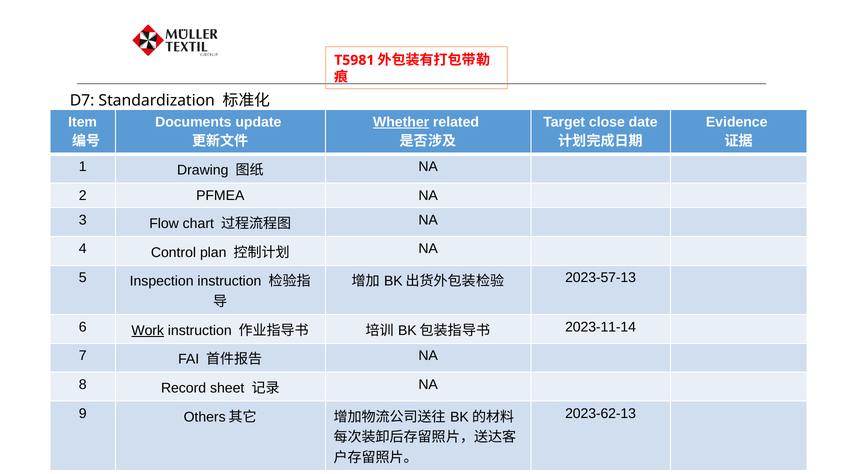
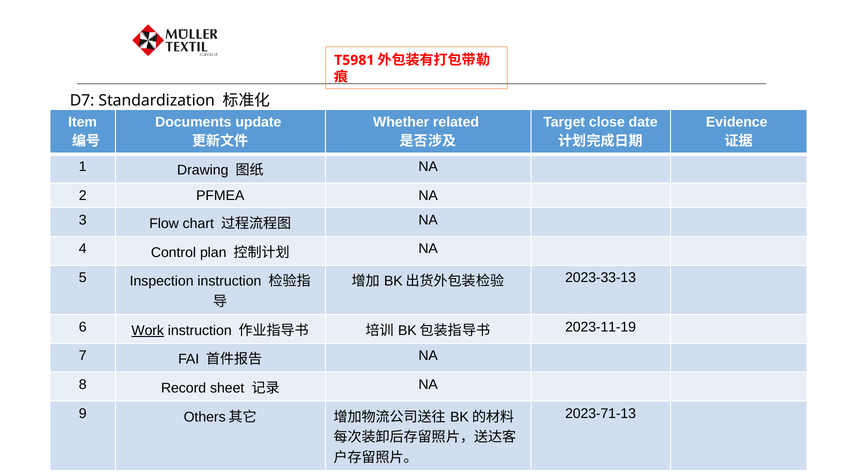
Whether underline: present -> none
2023-57-13: 2023-57-13 -> 2023-33-13
2023-11-14: 2023-11-14 -> 2023-11-19
2023-62-13: 2023-62-13 -> 2023-71-13
